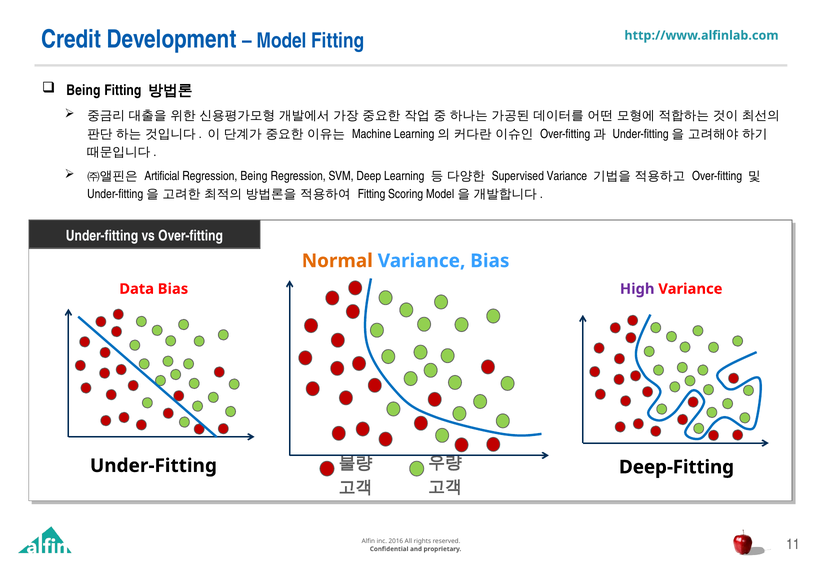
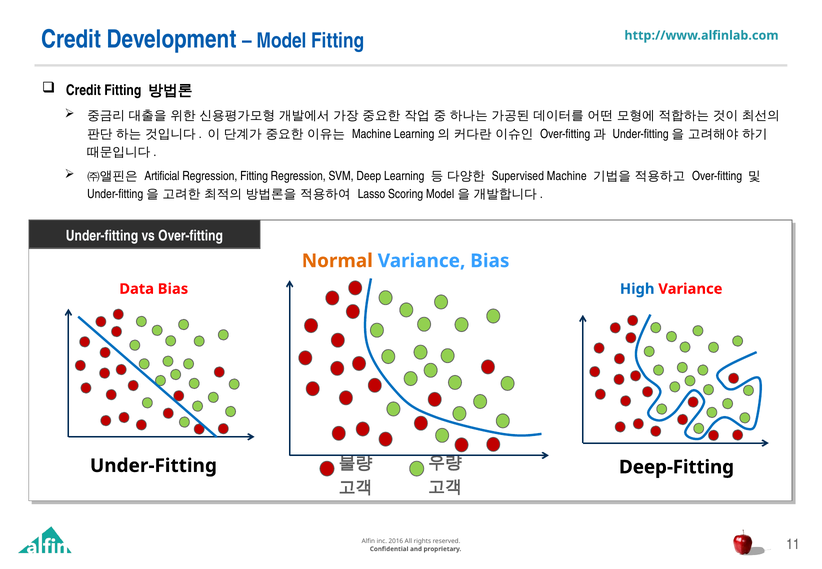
Being at (83, 90): Being -> Credit
Regression Being: Being -> Fitting
Supervised Variance: Variance -> Machine
Fitting at (372, 194): Fitting -> Lasso
High colour: purple -> blue
